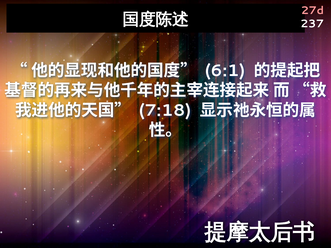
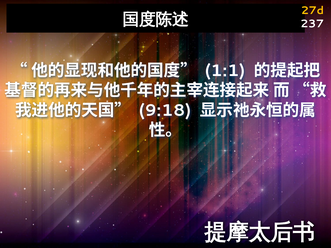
27d colour: pink -> yellow
6:1: 6:1 -> 1:1
7:18: 7:18 -> 9:18
